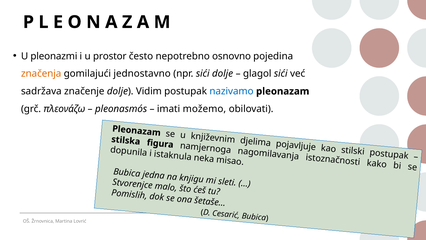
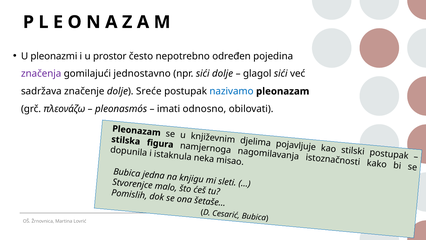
osnovno: osnovno -> određen
značenja colour: orange -> purple
Vidim: Vidim -> Sreće
možemo: možemo -> odnosno
